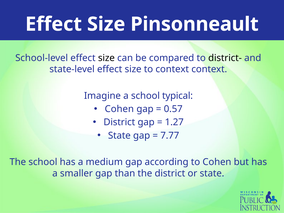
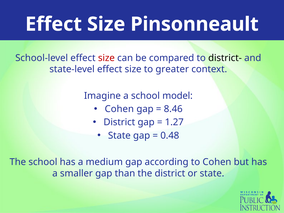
size at (106, 58) colour: black -> red
to context: context -> greater
typical: typical -> model
0.57: 0.57 -> 8.46
7.77: 7.77 -> 0.48
